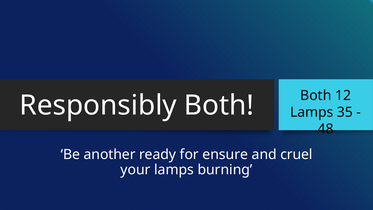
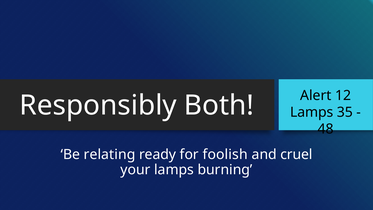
Both at (316, 95): Both -> Alert
another: another -> relating
ensure: ensure -> foolish
